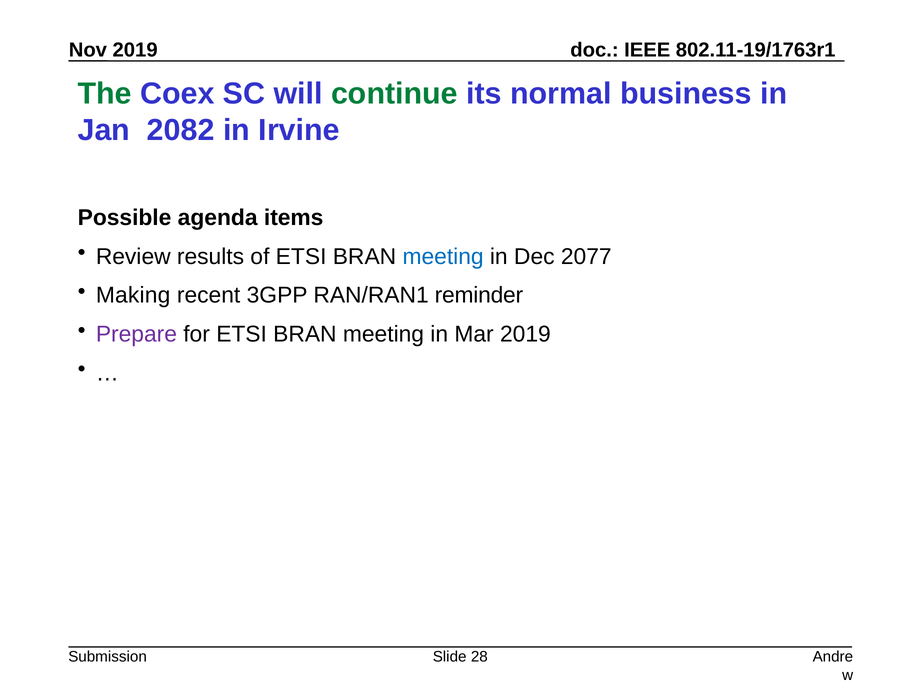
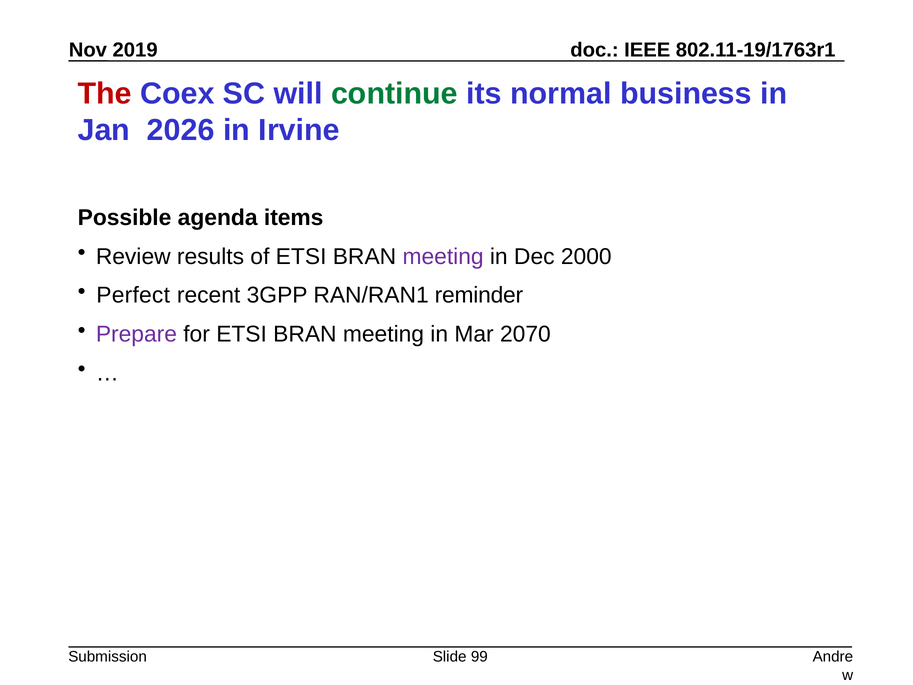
The colour: green -> red
2082: 2082 -> 2026
meeting at (443, 257) colour: blue -> purple
2077: 2077 -> 2000
Making: Making -> Perfect
Mar 2019: 2019 -> 2070
28: 28 -> 99
